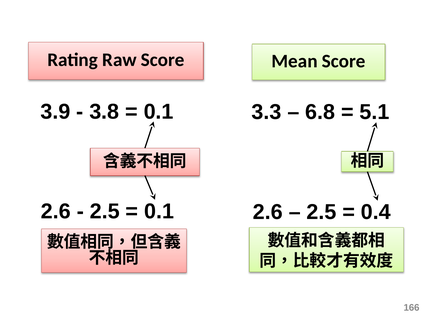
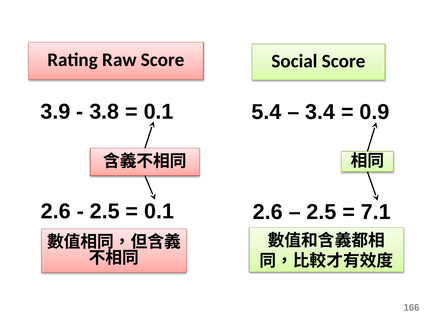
Mean: Mean -> Social
3.3: 3.3 -> 5.4
6.8: 6.8 -> 3.4
5.1: 5.1 -> 0.9
0.4: 0.4 -> 7.1
